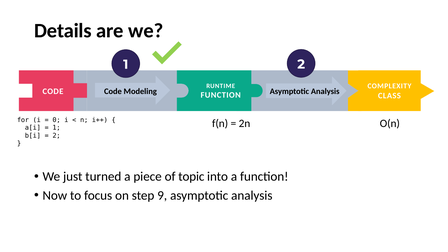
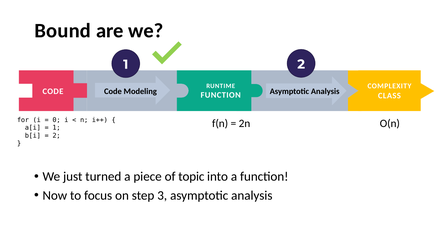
Details: Details -> Bound
9: 9 -> 3
